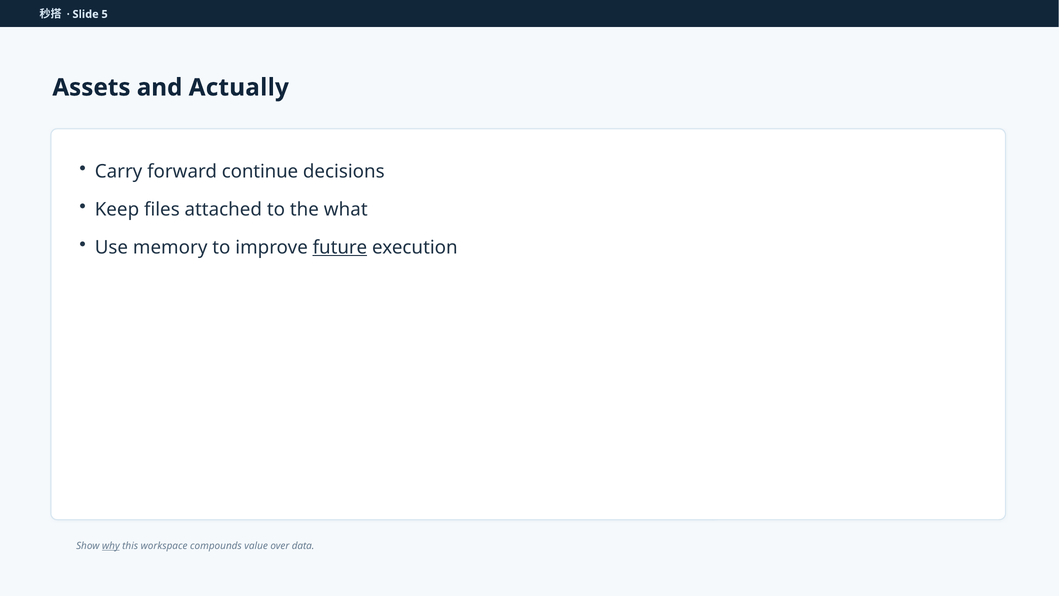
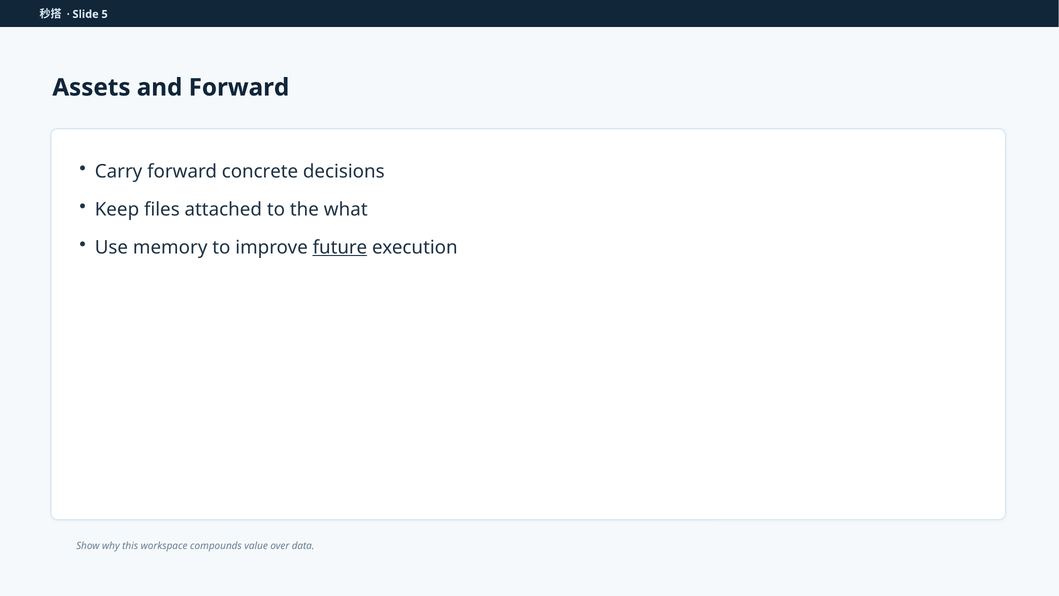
and Actually: Actually -> Forward
continue: continue -> concrete
why underline: present -> none
